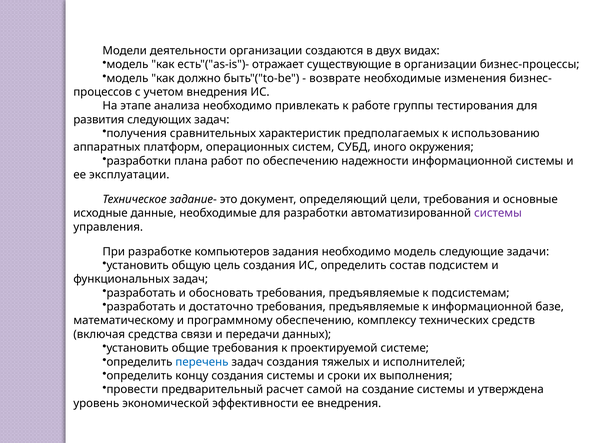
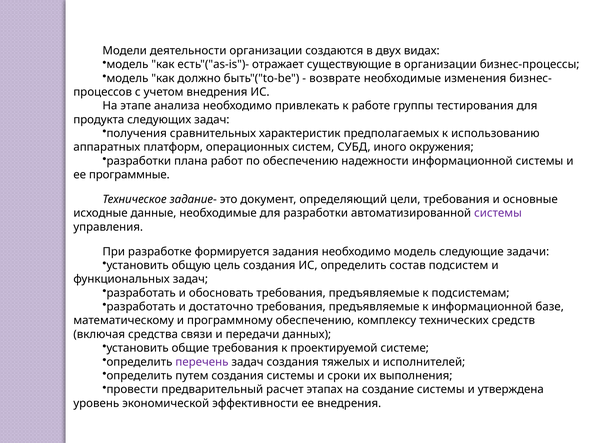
развития: развития -> продукта
эксплуатации: эксплуатации -> программные
компьютеров: компьютеров -> формируется
перечень colour: blue -> purple
концу: концу -> путем
самой: самой -> этапах
